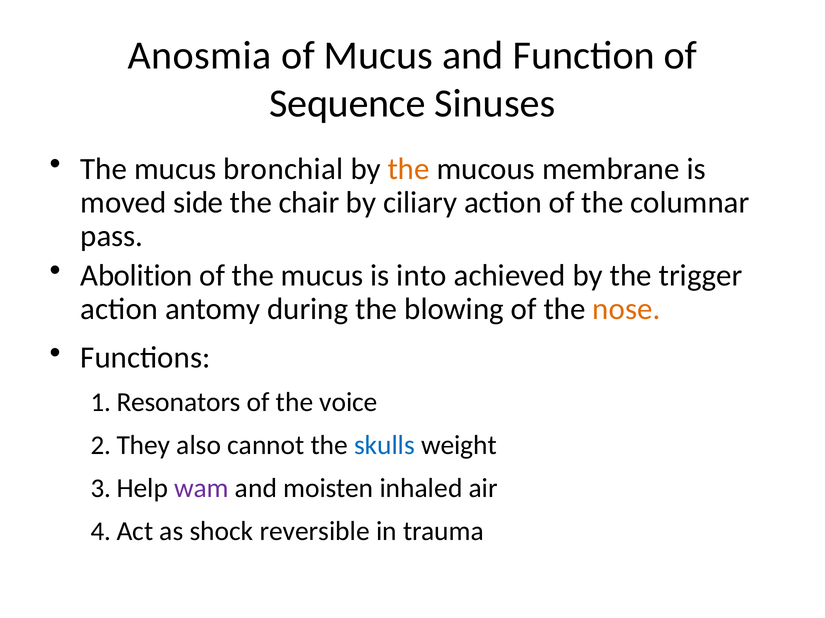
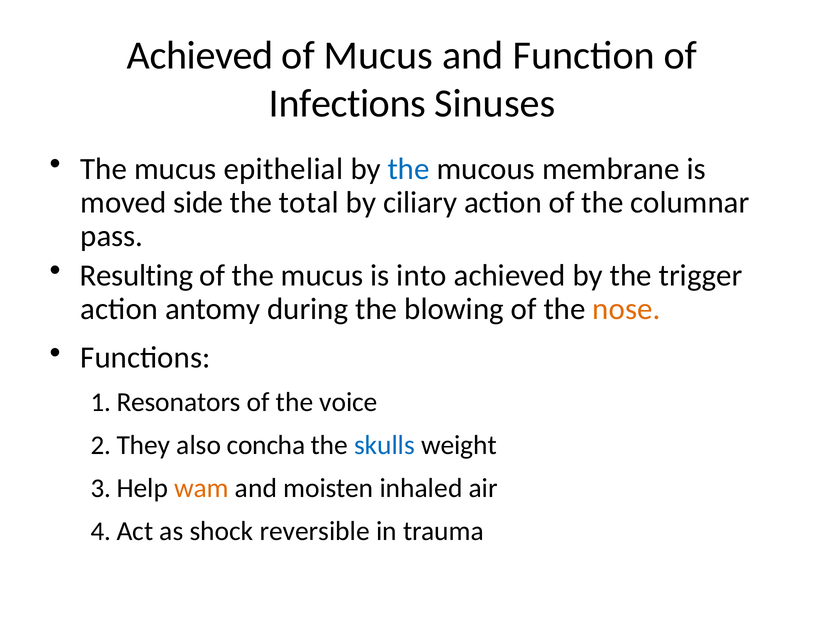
Anosmia at (200, 56): Anosmia -> Achieved
Sequence: Sequence -> Infections
bronchial: bronchial -> epithelial
the at (409, 169) colour: orange -> blue
chair: chair -> total
Abolition: Abolition -> Resulting
cannot: cannot -> concha
wam colour: purple -> orange
